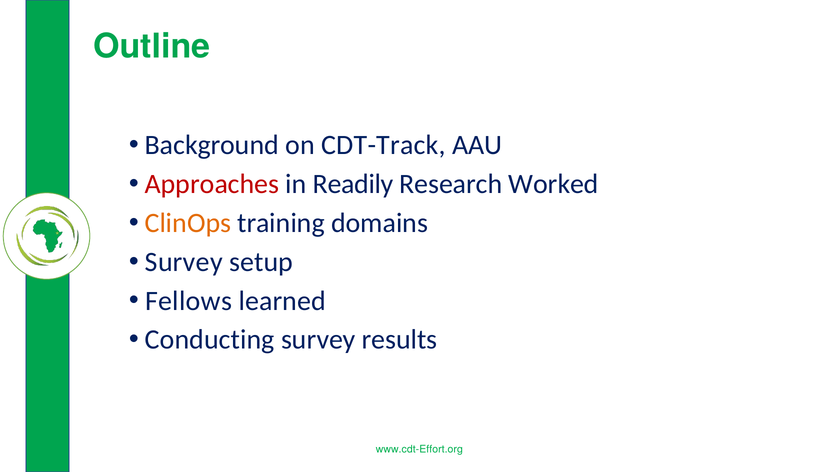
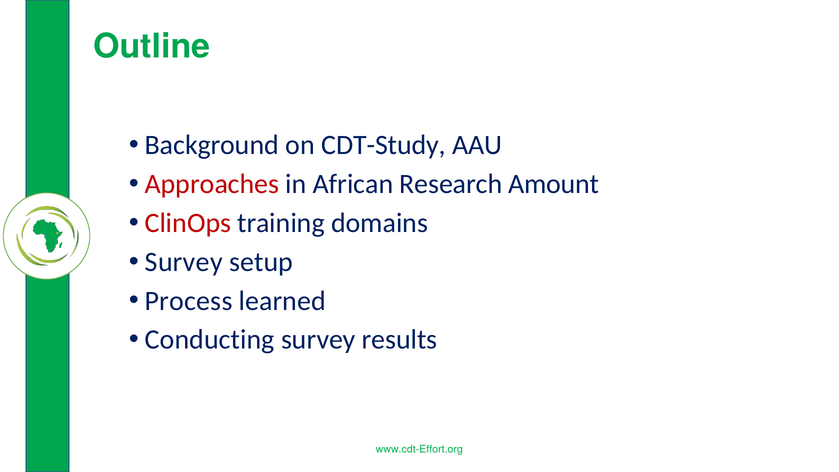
CDT-Track: CDT-Track -> CDT-Study
Readily: Readily -> African
Worked: Worked -> Amount
ClinOps colour: orange -> red
Fellows: Fellows -> Process
